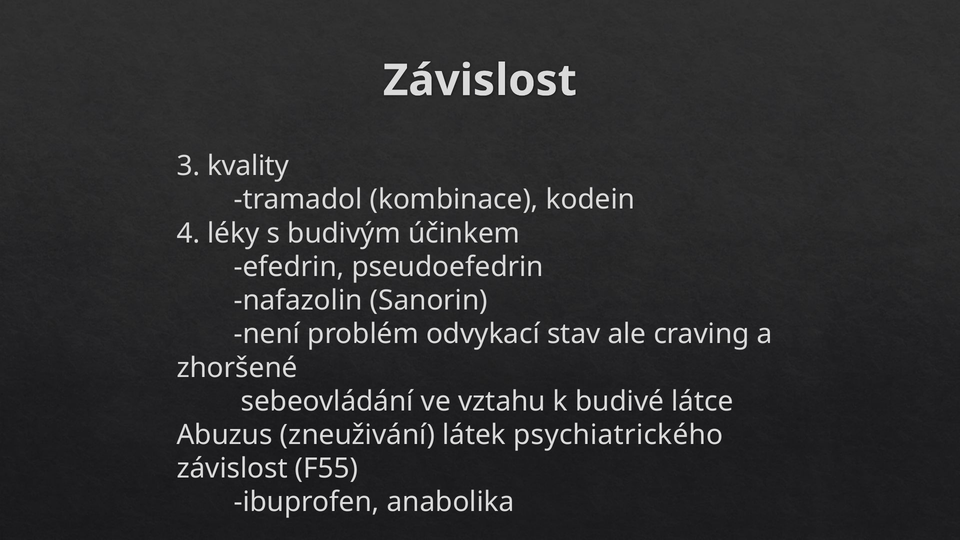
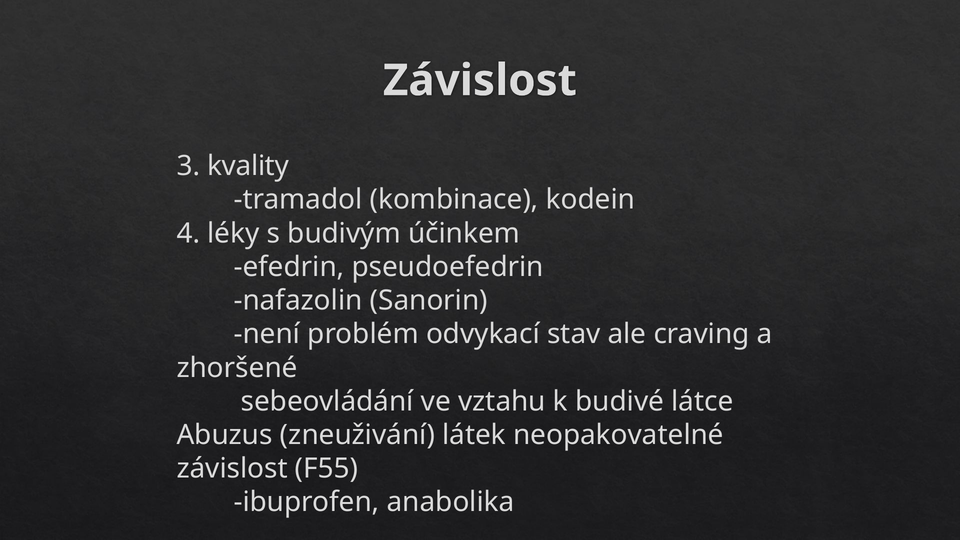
psychiatrického: psychiatrického -> neopakovatelné
